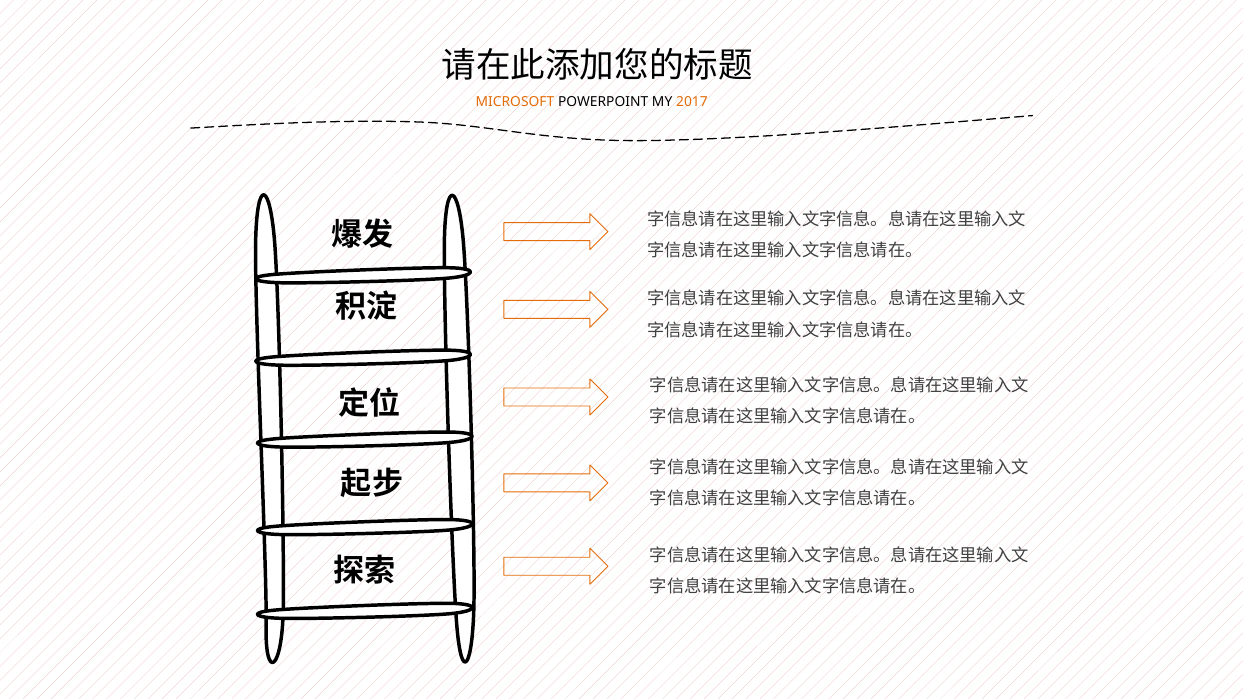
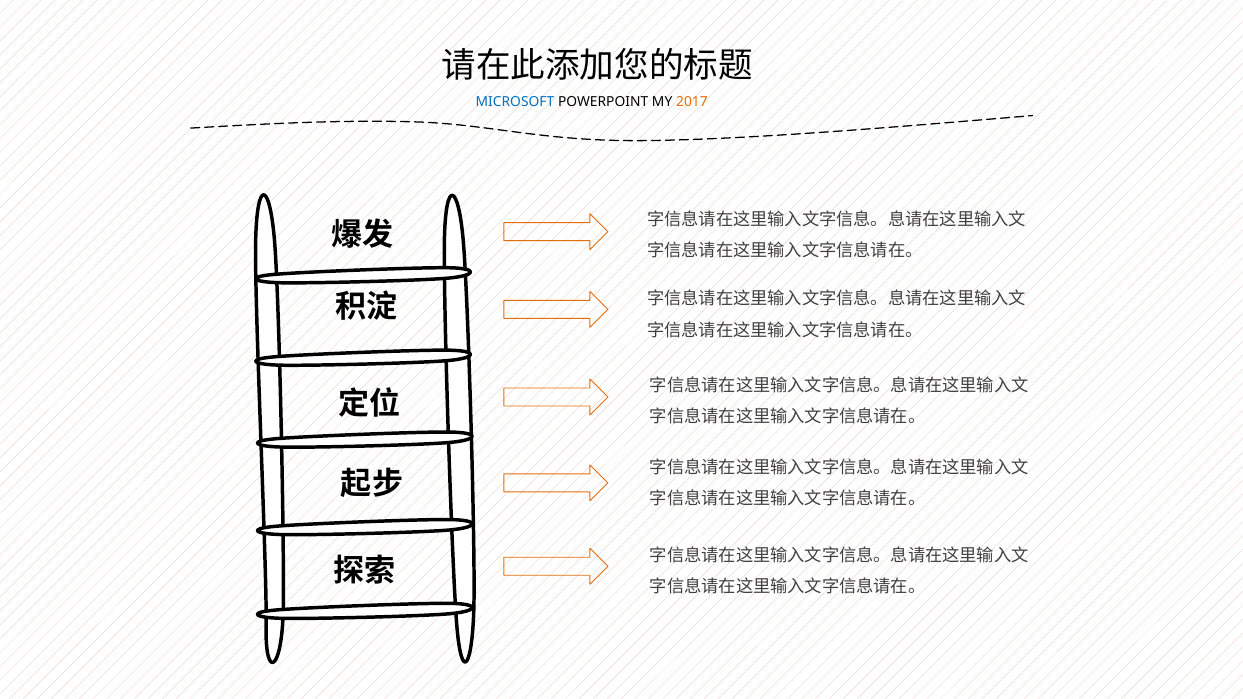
MICROSOFT colour: orange -> blue
